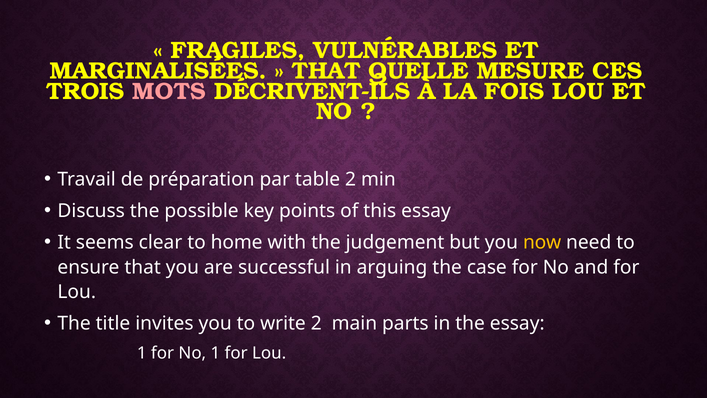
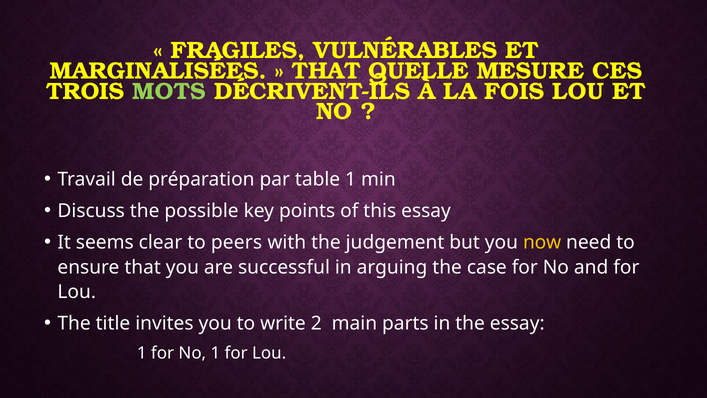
MOTS colour: pink -> light green
table 2: 2 -> 1
home: home -> peers
